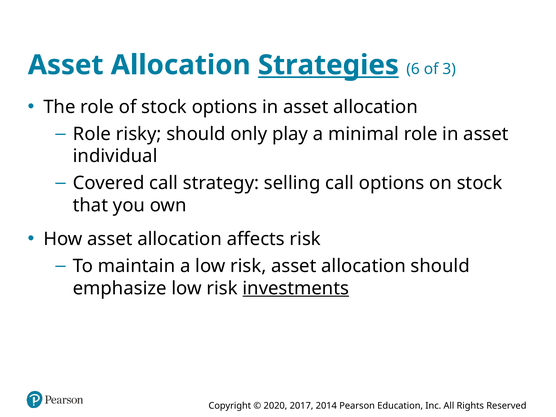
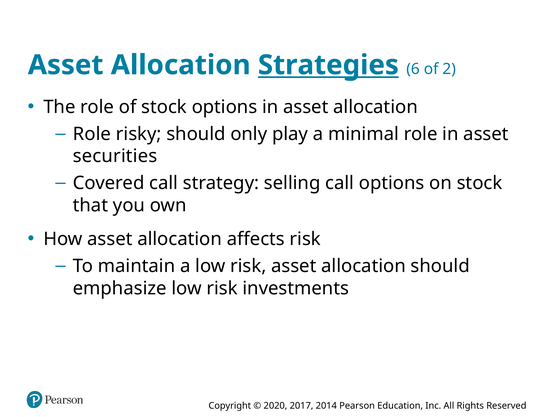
3: 3 -> 2
individual: individual -> securities
investments underline: present -> none
